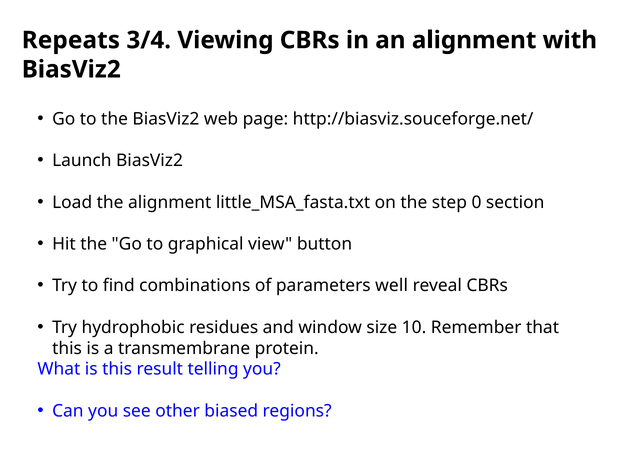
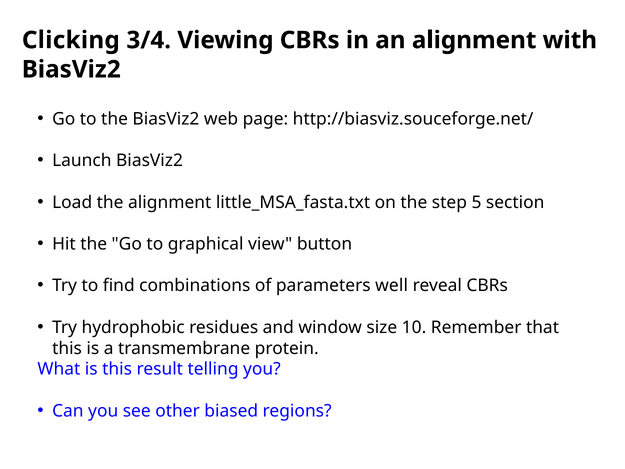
Repeats: Repeats -> Clicking
0: 0 -> 5
